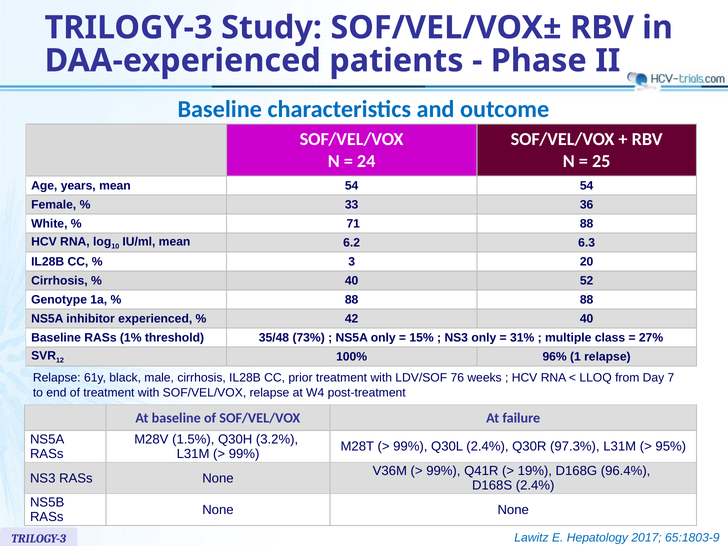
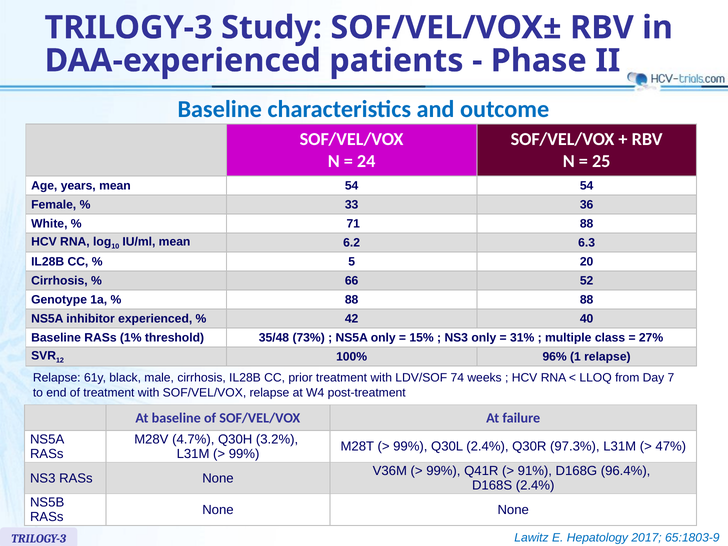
3: 3 -> 5
40 at (352, 281): 40 -> 66
76: 76 -> 74
1.5%: 1.5% -> 4.7%
95%: 95% -> 47%
19%: 19% -> 91%
